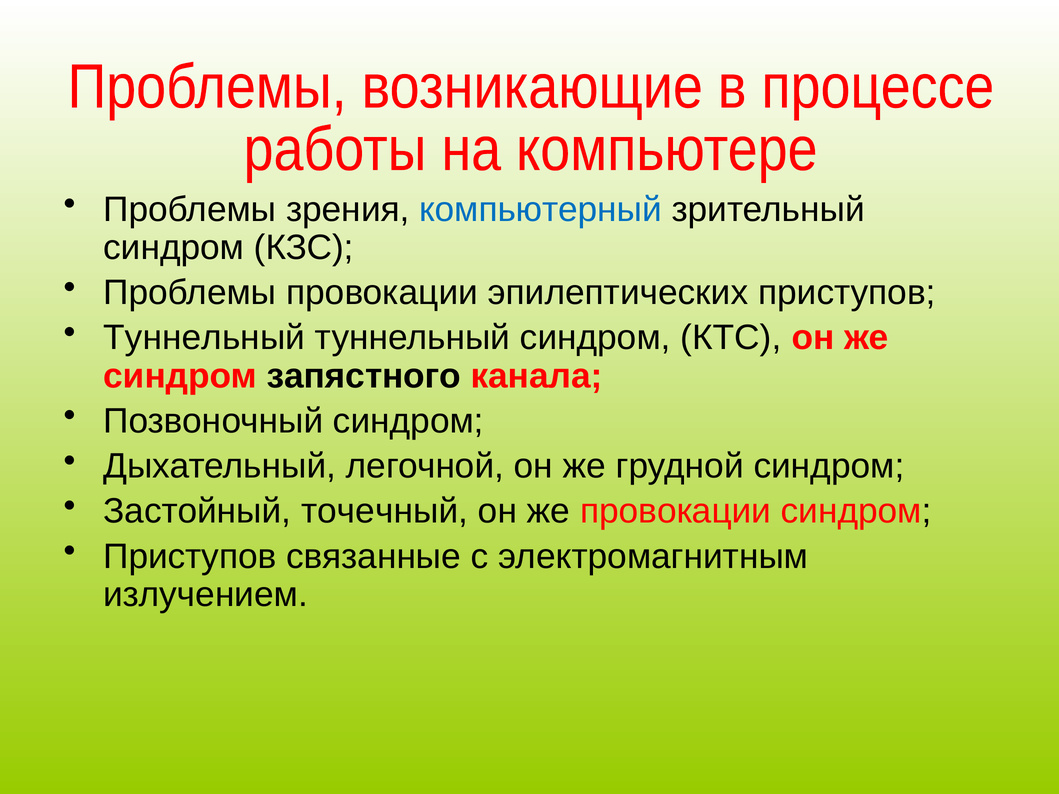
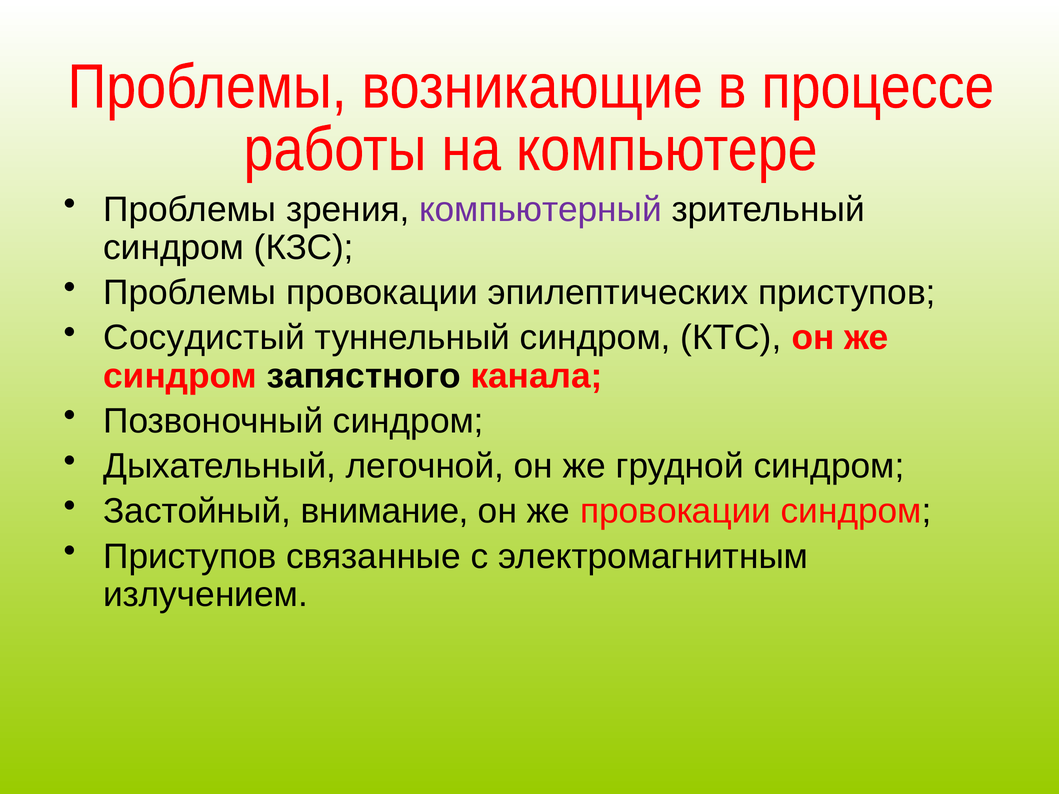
компьютерный colour: blue -> purple
Туннельный at (204, 338): Туннельный -> Сосудистый
точечный: точечный -> внимание
